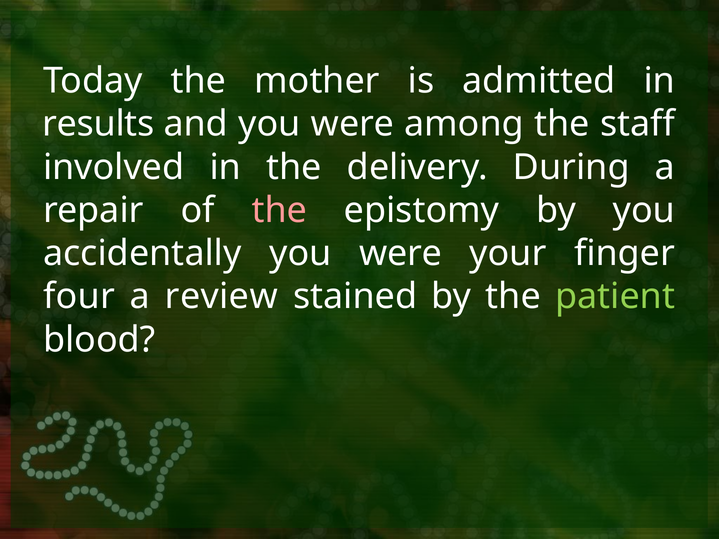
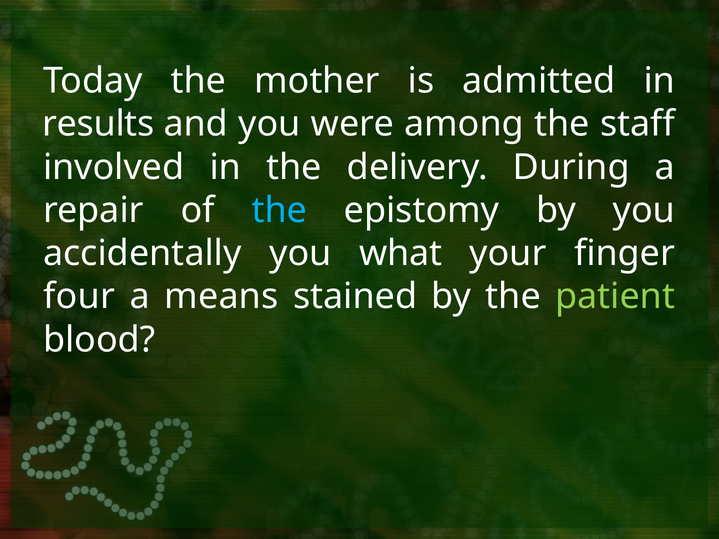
the at (279, 210) colour: pink -> light blue
accidentally you were: were -> what
review: review -> means
